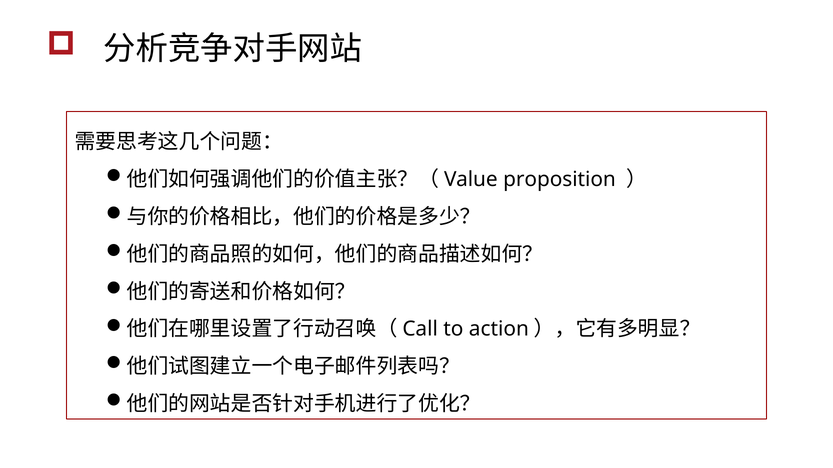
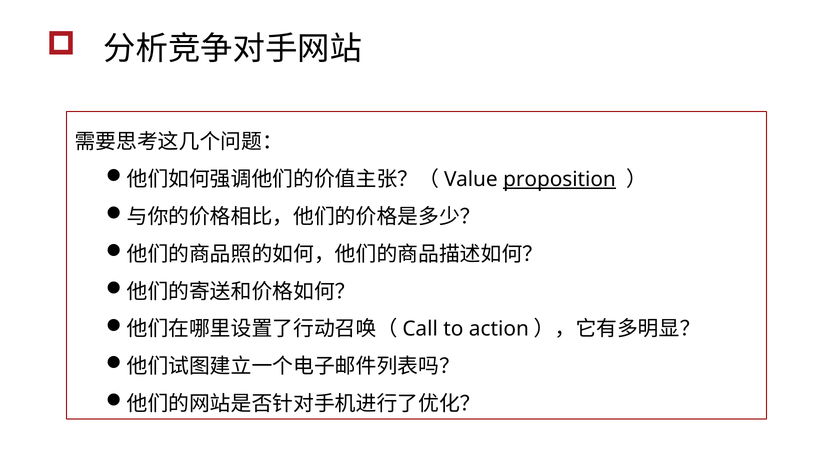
proposition underline: none -> present
